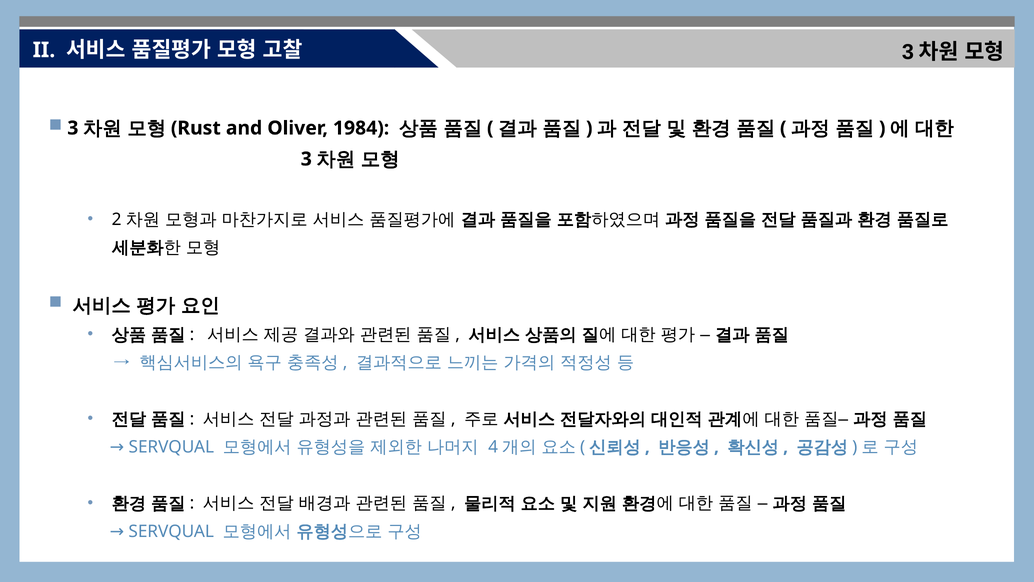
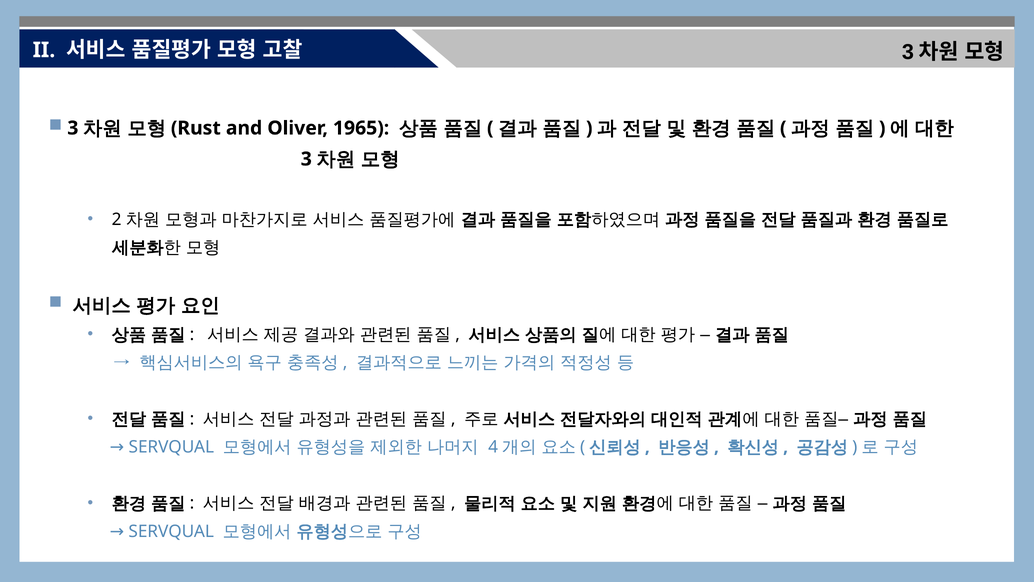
1984: 1984 -> 1965
